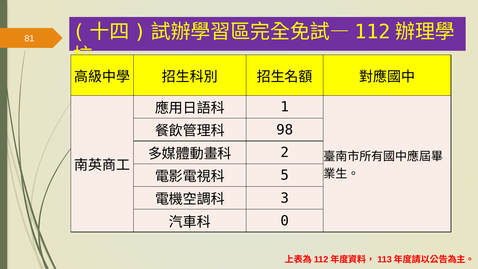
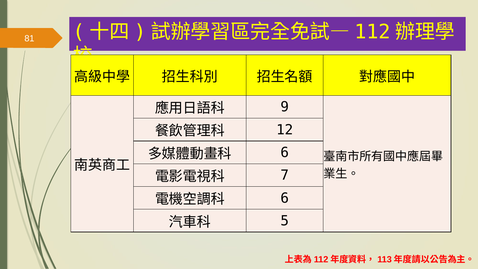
1: 1 -> 9
98: 98 -> 12
2 at (285, 152): 2 -> 6
5: 5 -> 7
3 at (285, 198): 3 -> 6
0: 0 -> 5
